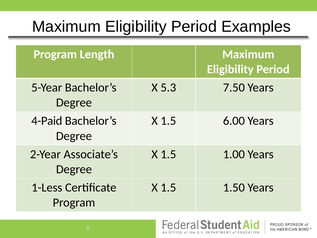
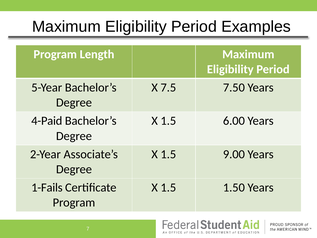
5.3: 5.3 -> 7.5
1.00: 1.00 -> 9.00
1-Less: 1-Less -> 1-Fails
